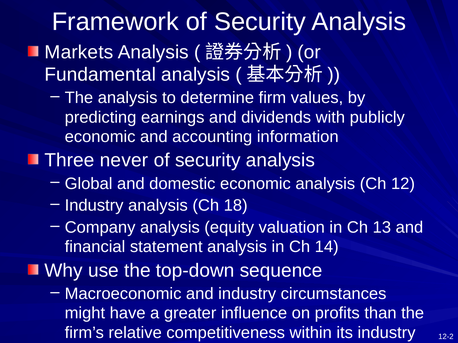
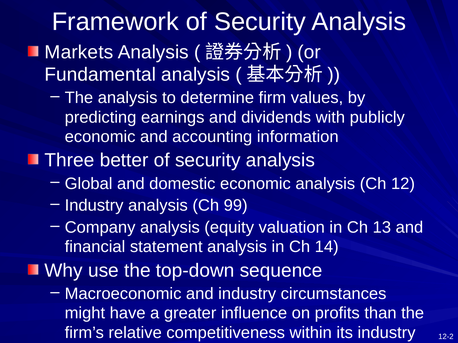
never: never -> better
18: 18 -> 99
